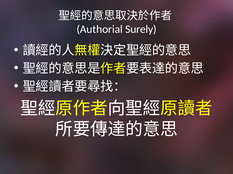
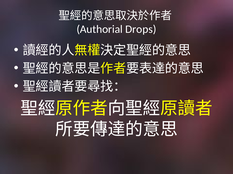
Surely: Surely -> Drops
